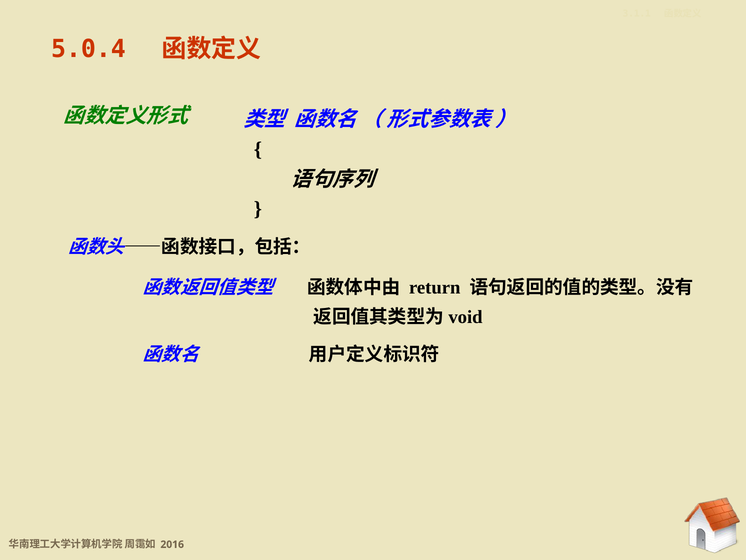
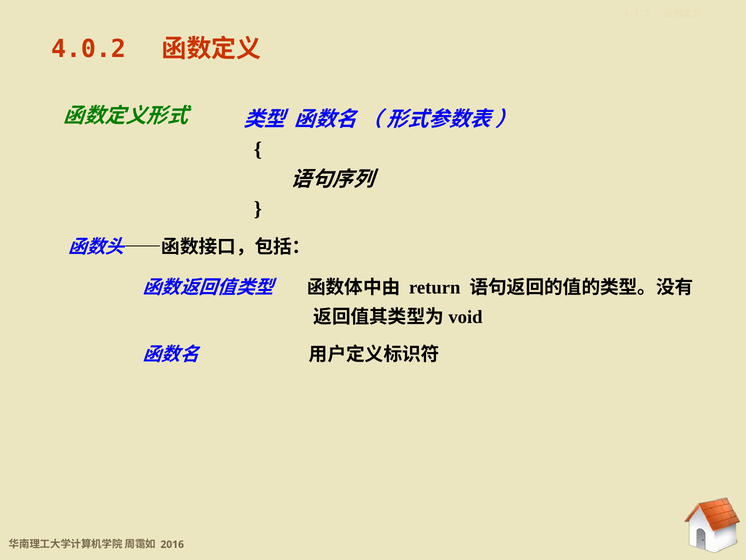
5.0.4: 5.0.4 -> 4.0.2
